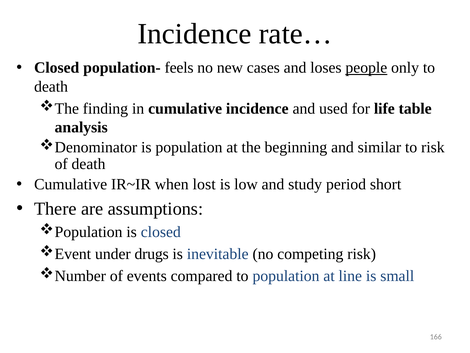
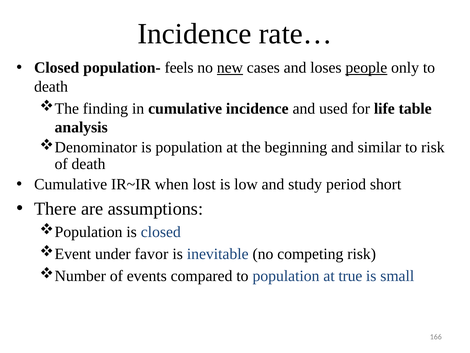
new underline: none -> present
drugs: drugs -> favor
line: line -> true
